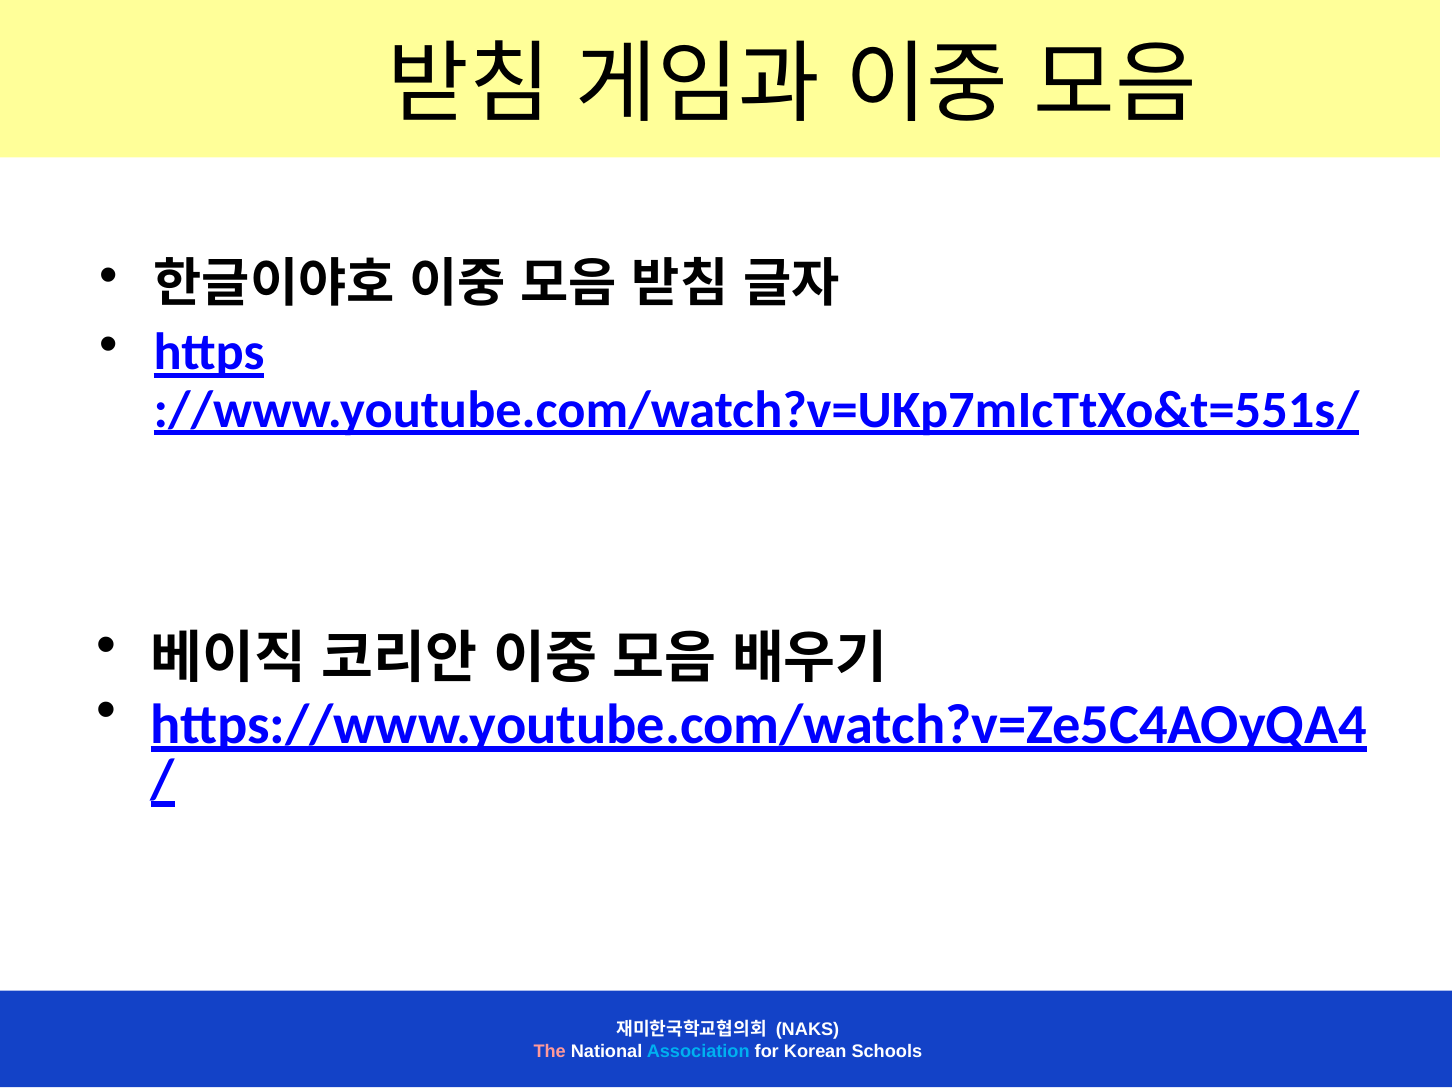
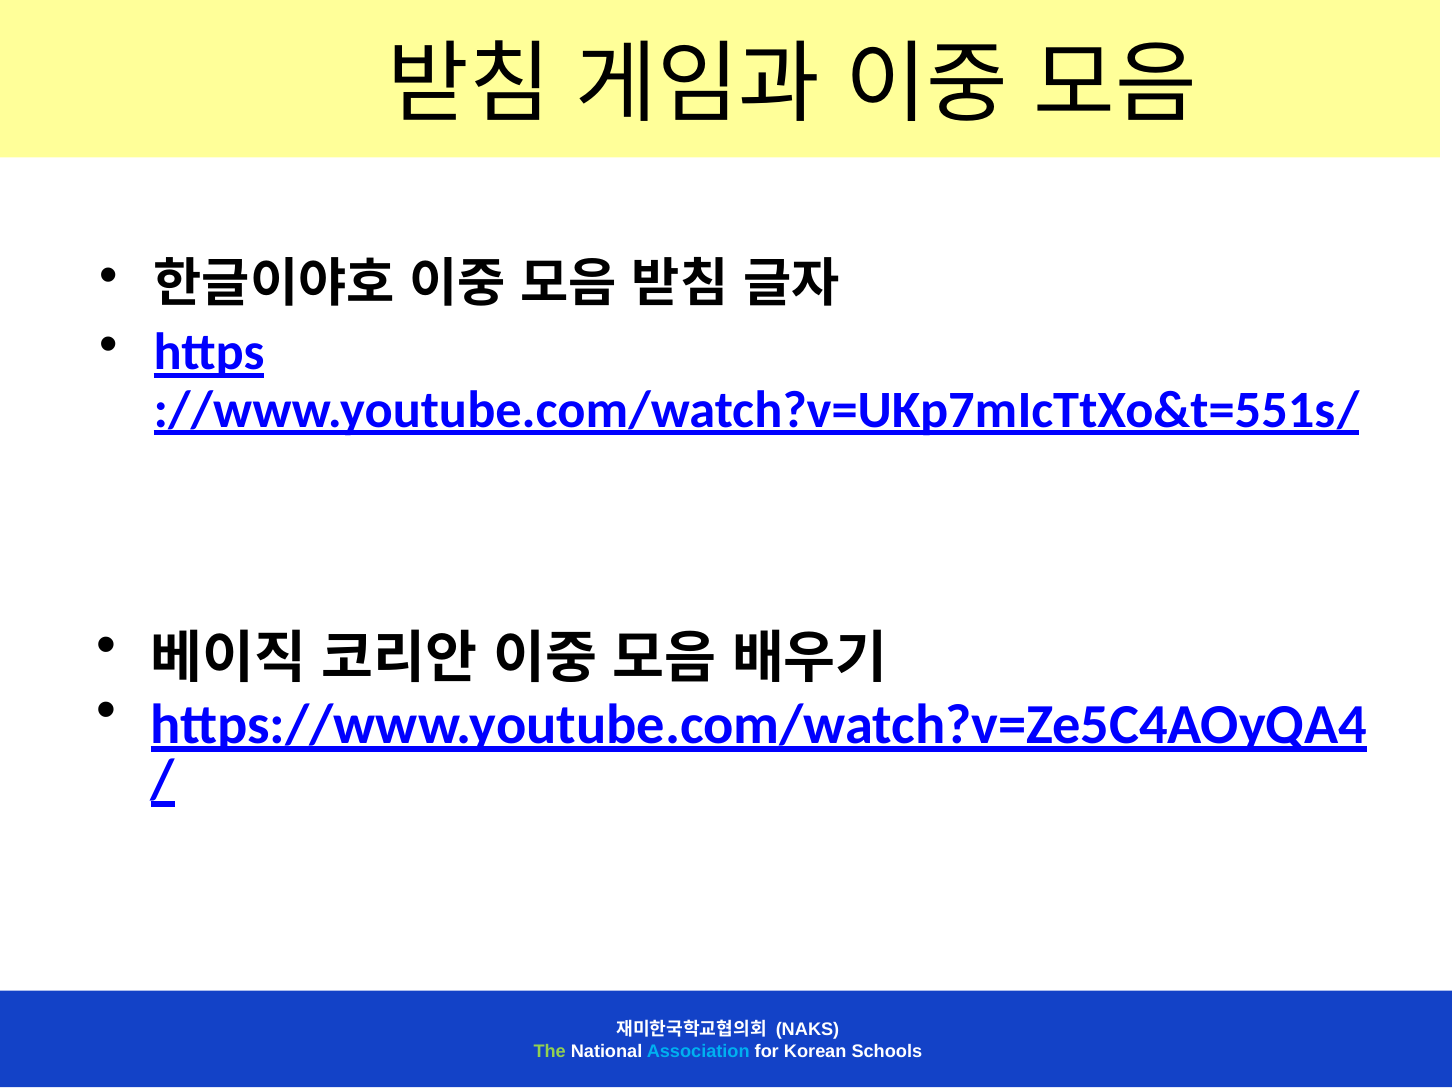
The colour: pink -> light green
